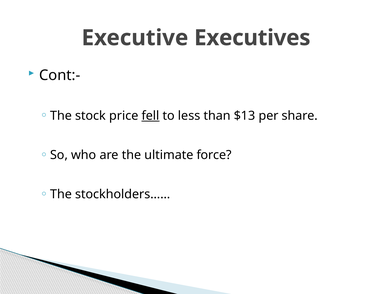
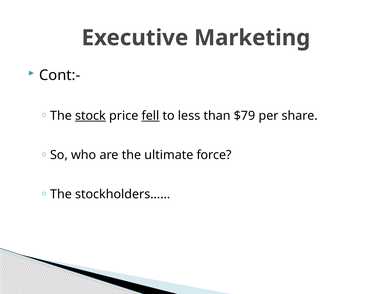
Executives: Executives -> Marketing
stock underline: none -> present
$13: $13 -> $79
